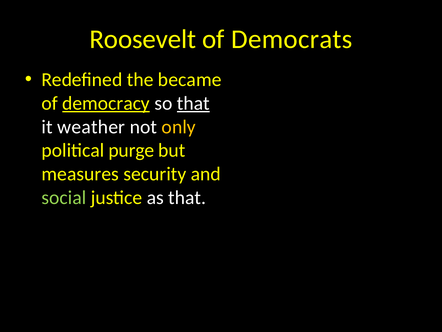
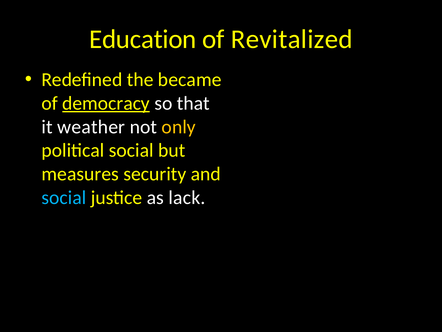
Roosevelt: Roosevelt -> Education
Democrats: Democrats -> Revitalized
that at (193, 103) underline: present -> none
political purge: purge -> social
social at (64, 197) colour: light green -> light blue
as that: that -> lack
